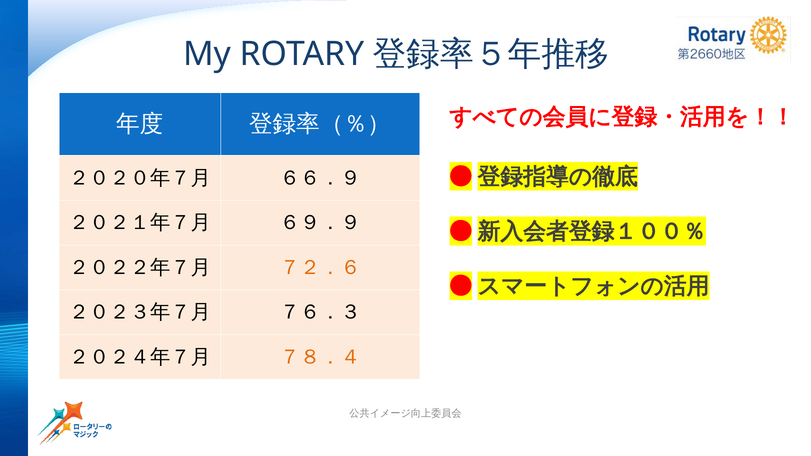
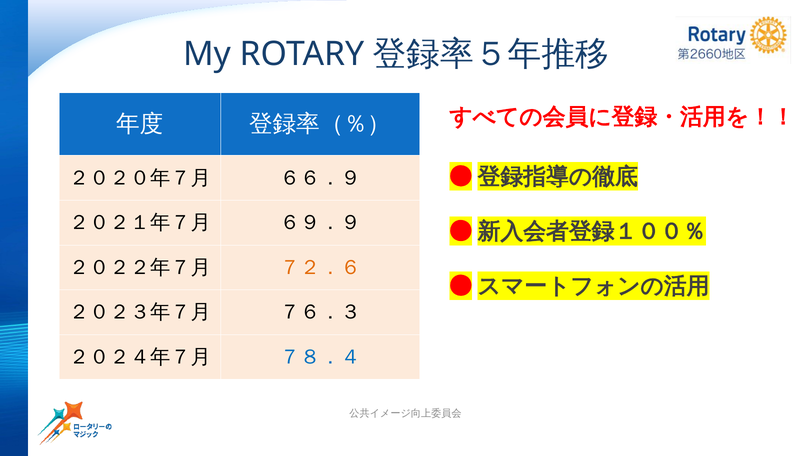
７８．４ colour: orange -> blue
